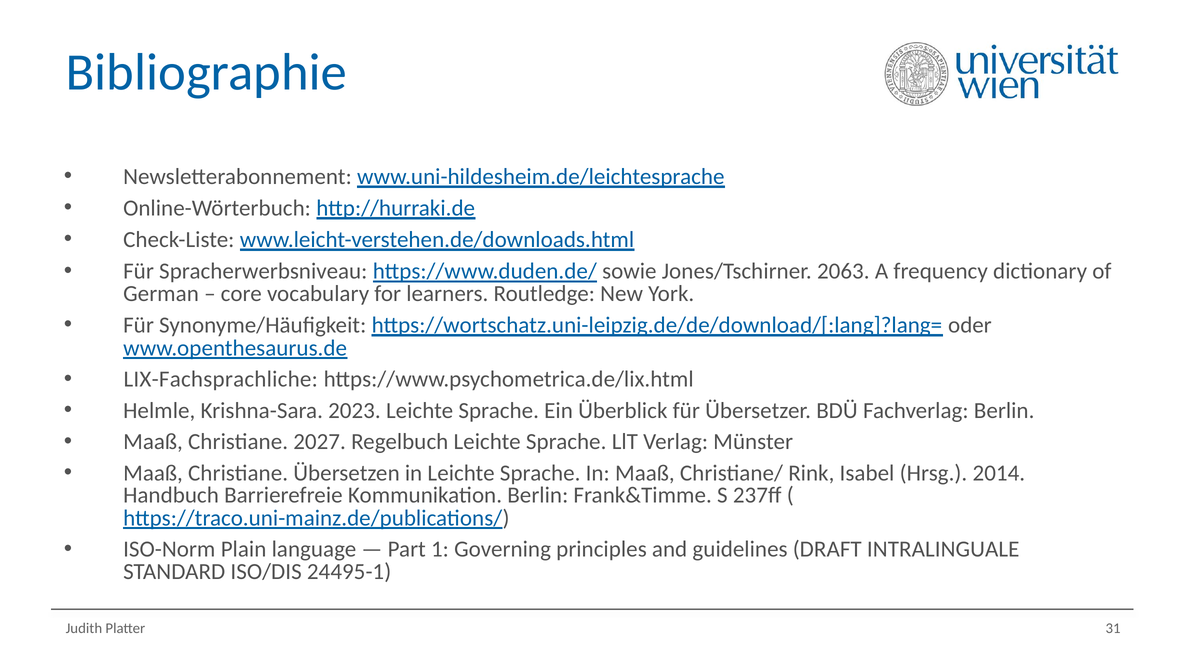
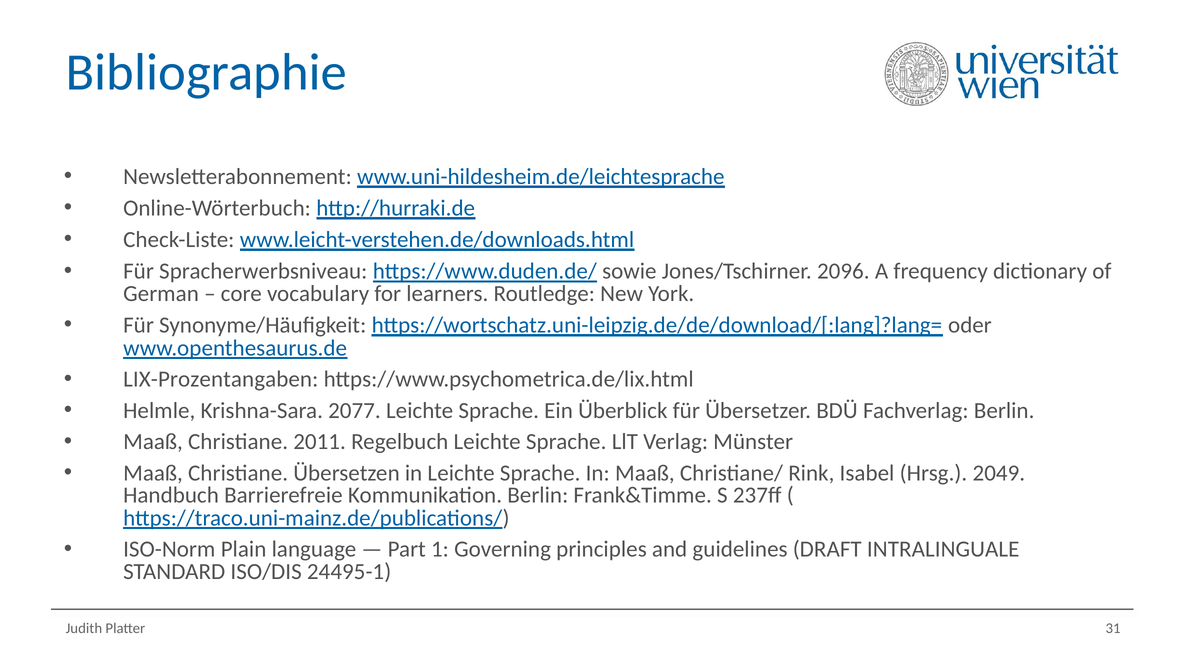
2063: 2063 -> 2096
LIX-Fachsprachliche: LIX-Fachsprachliche -> LIX-Prozentangaben
2023: 2023 -> 2077
2027: 2027 -> 2011
2014: 2014 -> 2049
